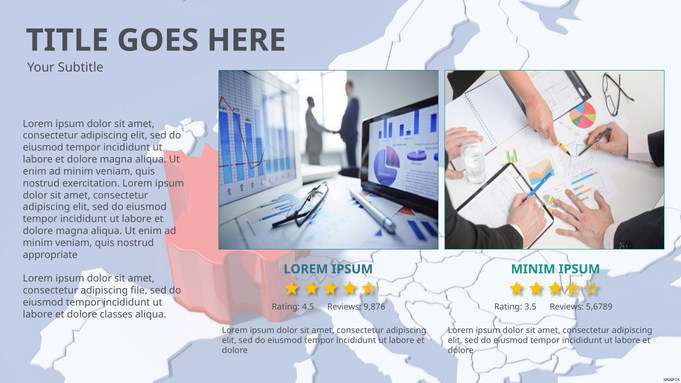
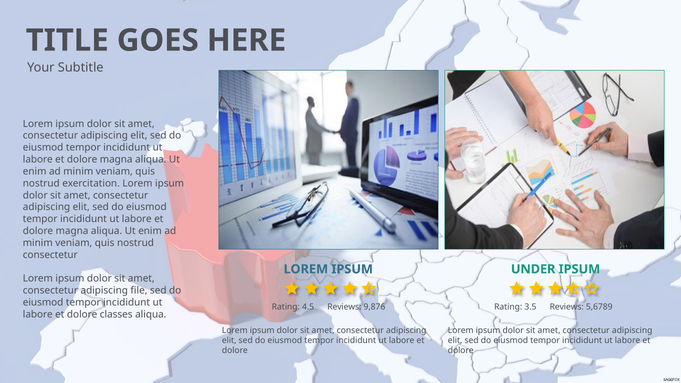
appropriate at (50, 255): appropriate -> consectetur
MINIM at (533, 269): MINIM -> UNDER
